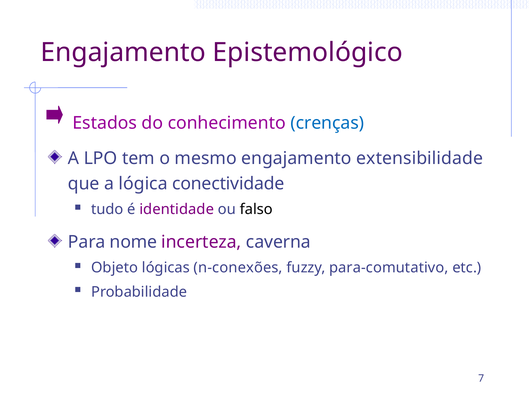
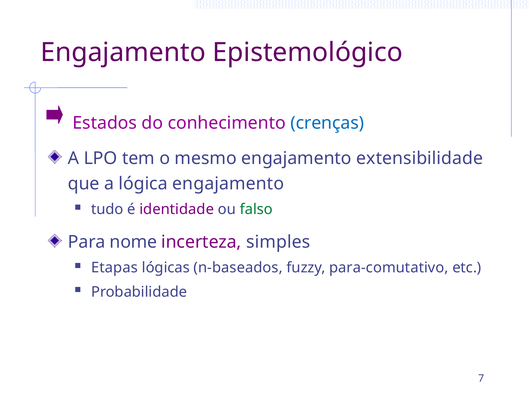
lógica conectividade: conectividade -> engajamento
falso colour: black -> green
caverna: caverna -> simples
Objeto: Objeto -> Etapas
n-conexões: n-conexões -> n-baseados
